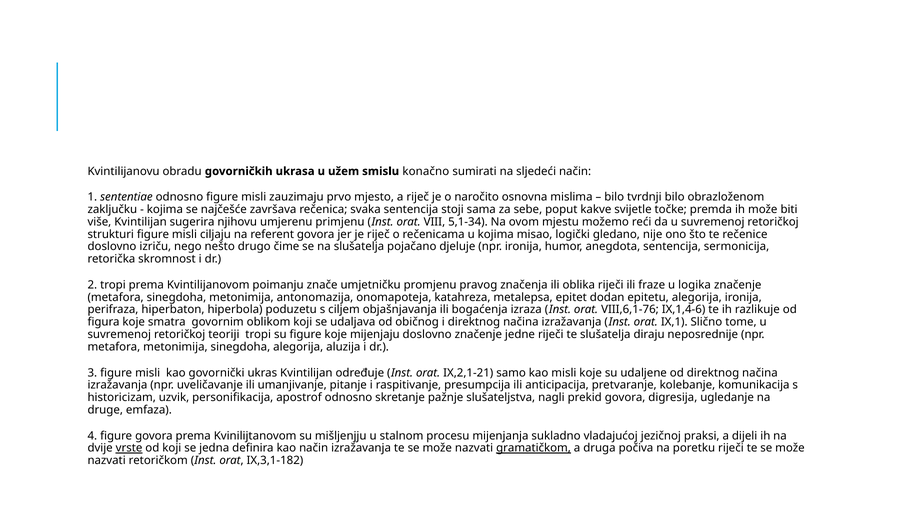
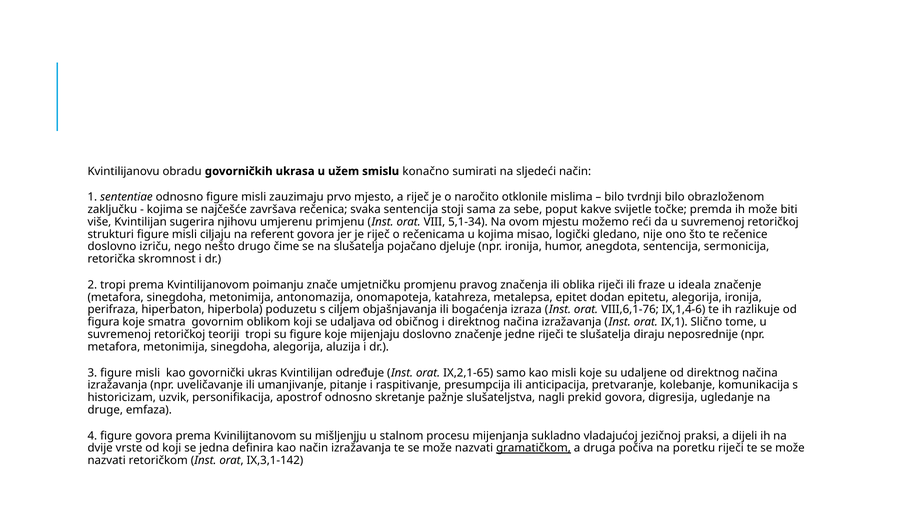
osnovna: osnovna -> otklonile
logika: logika -> ideala
IX,2,1-21: IX,2,1-21 -> IX,2,1-65
vrste underline: present -> none
IX,3,1-182: IX,3,1-182 -> IX,3,1-142
